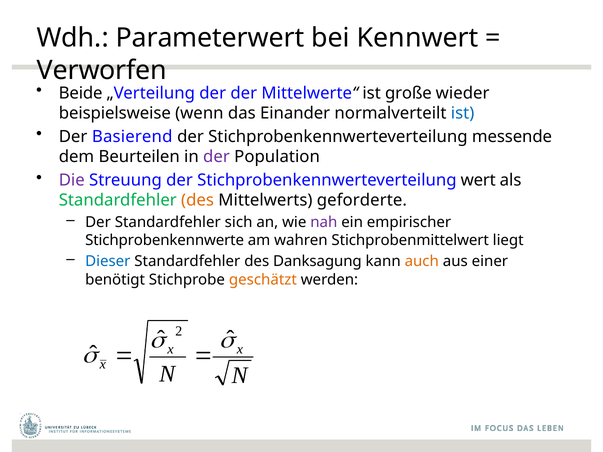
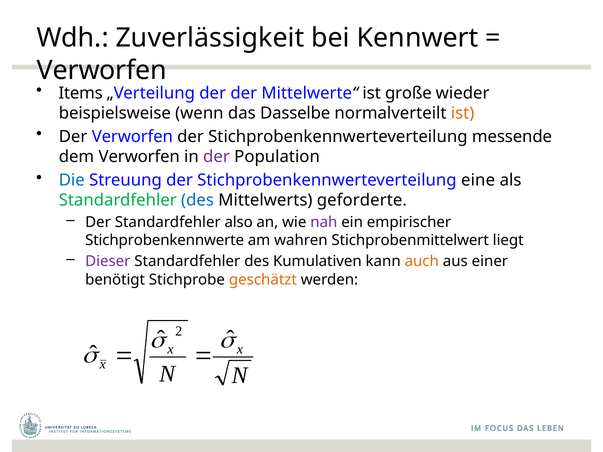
Parameterwert: Parameterwert -> Zuverlässigkeit
Beide: Beide -> Items
Einander: Einander -> Dasselbe
ist at (463, 113) colour: blue -> orange
Der Basierend: Basierend -> Verworfen
dem Beurteilen: Beurteilen -> Verworfen
Die colour: purple -> blue
wert: wert -> eine
des at (198, 200) colour: orange -> blue
sich: sich -> also
Dieser colour: blue -> purple
Danksagung: Danksagung -> Kumulativen
